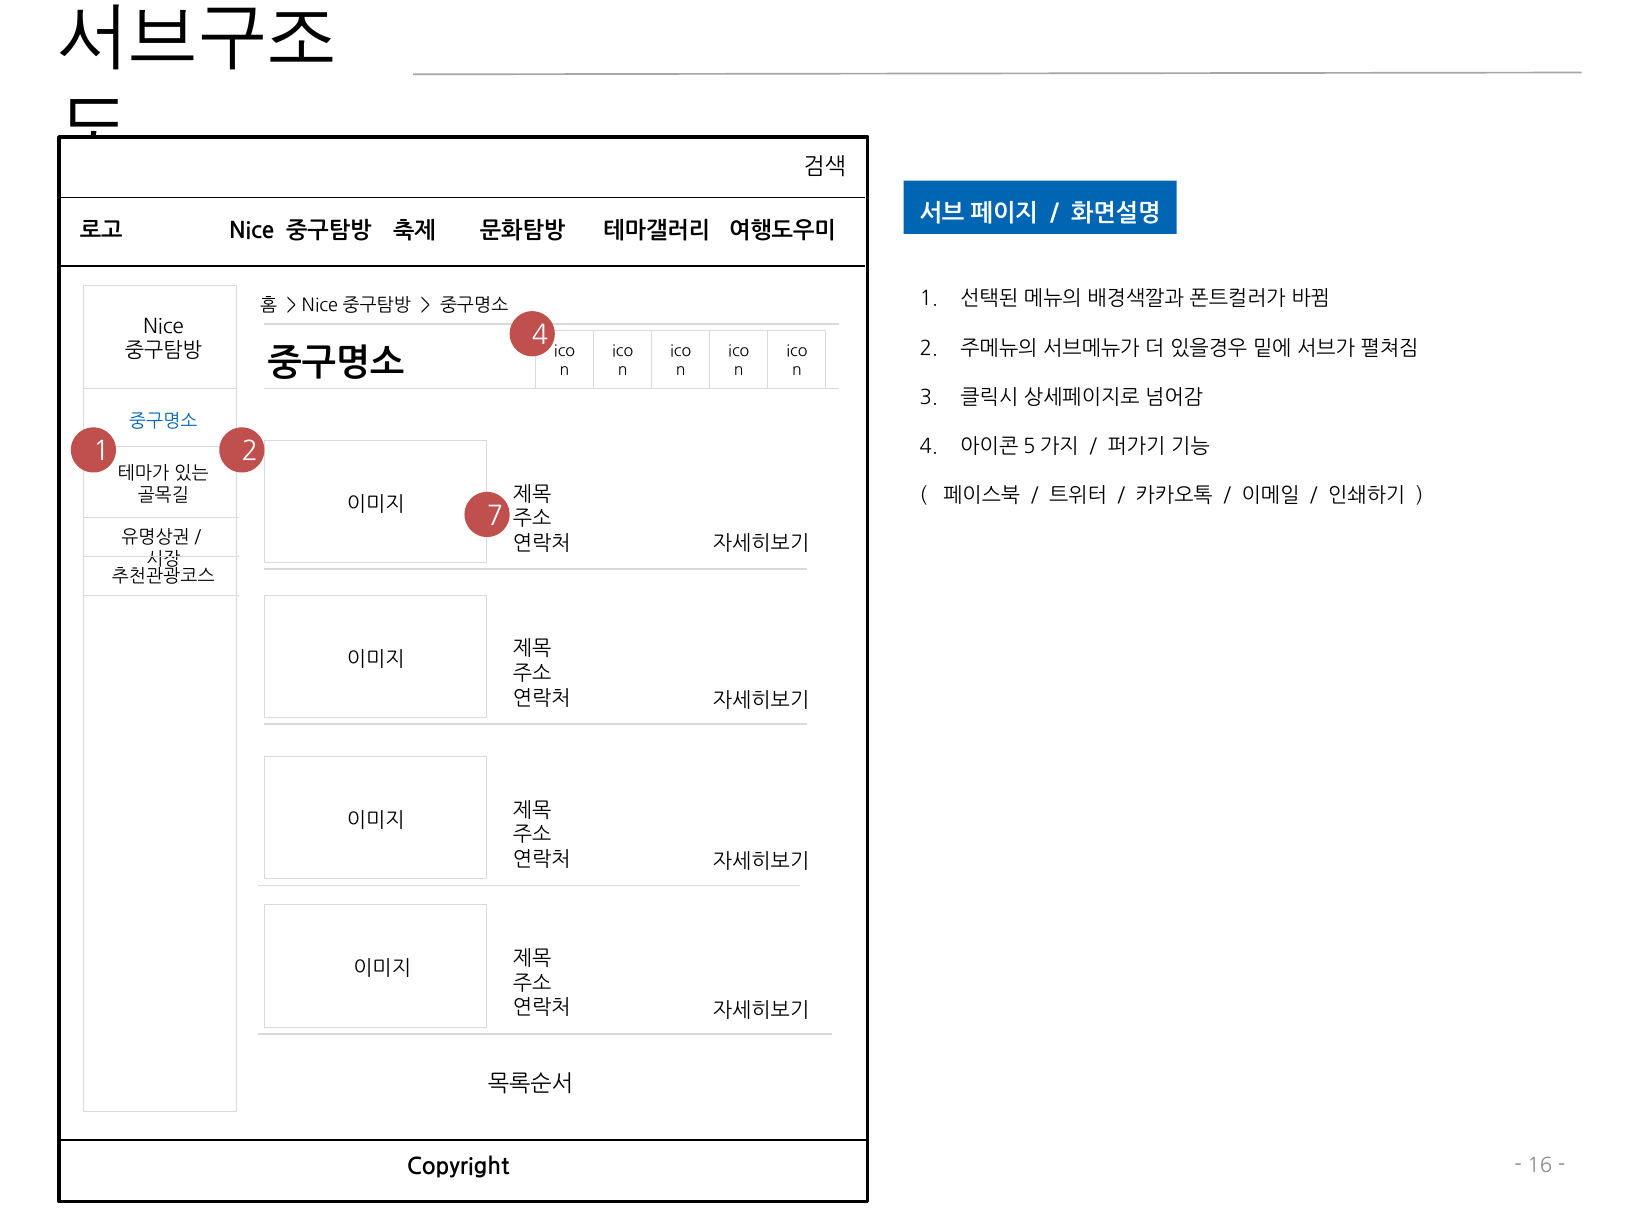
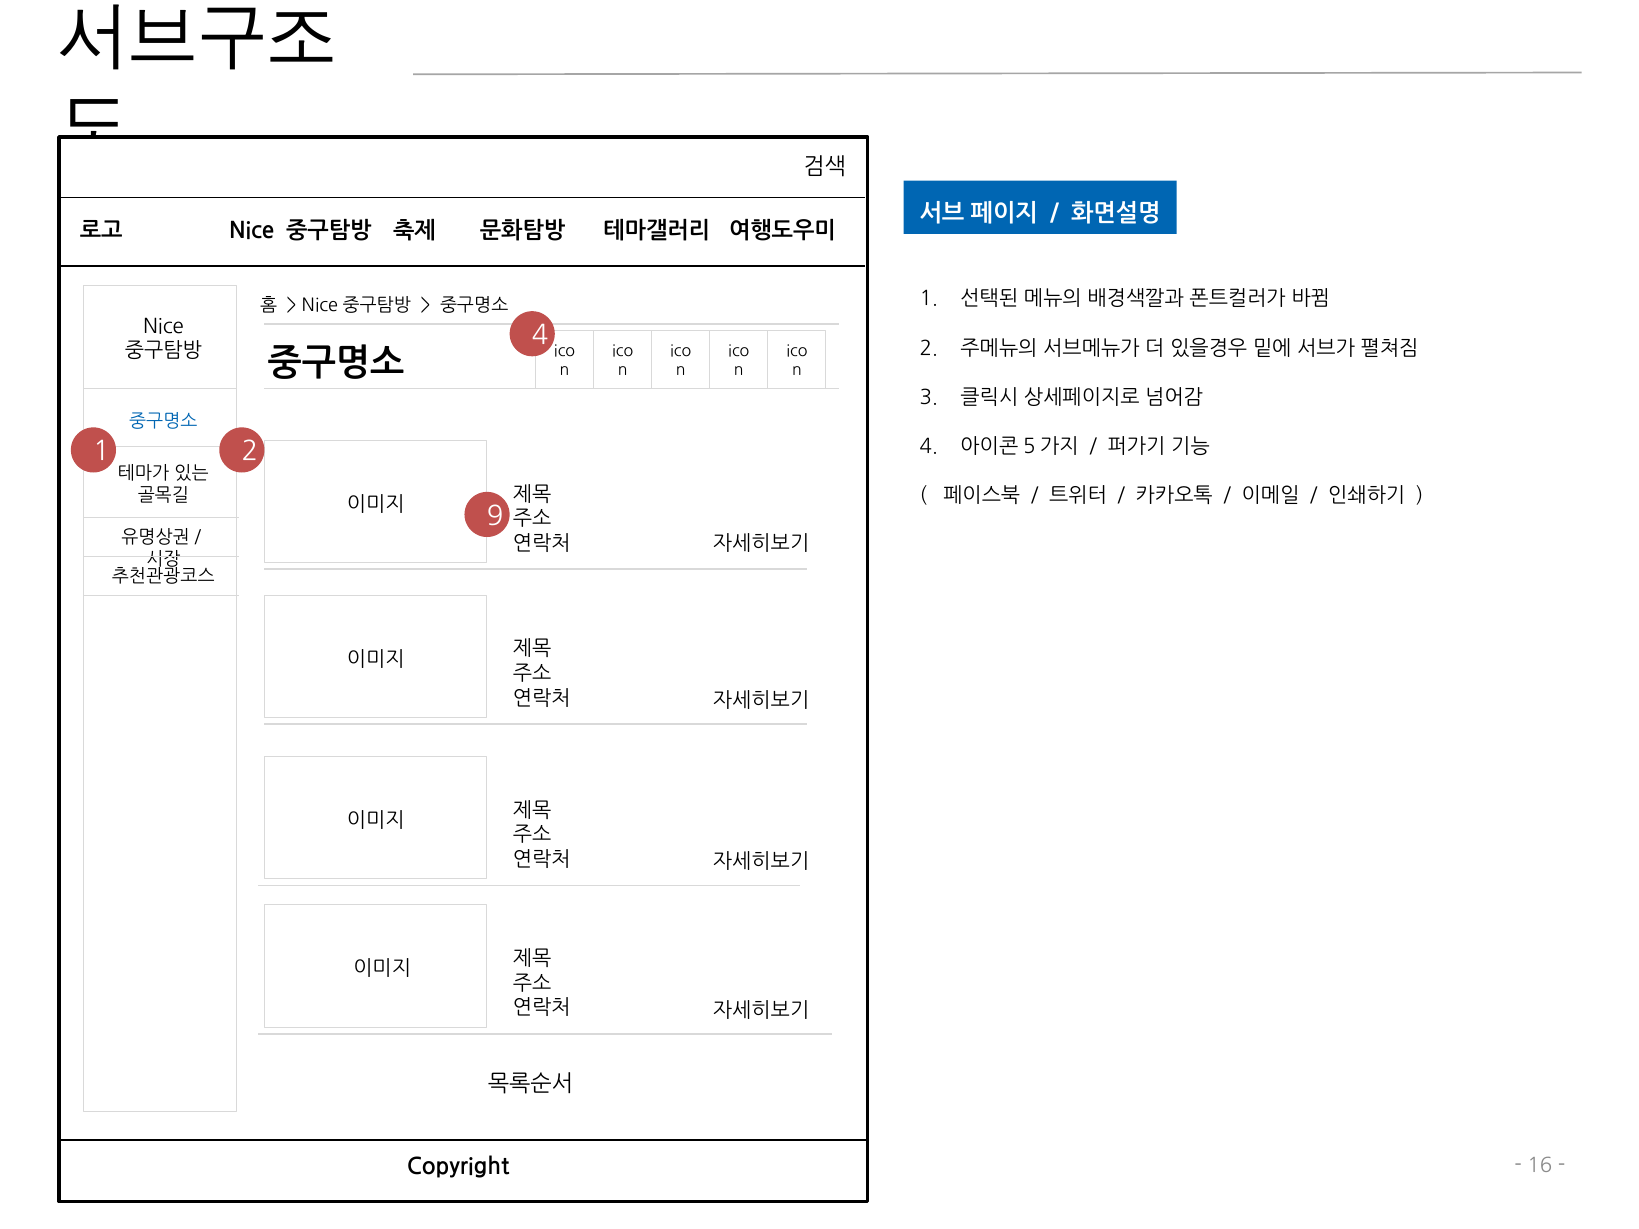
7: 7 -> 9
